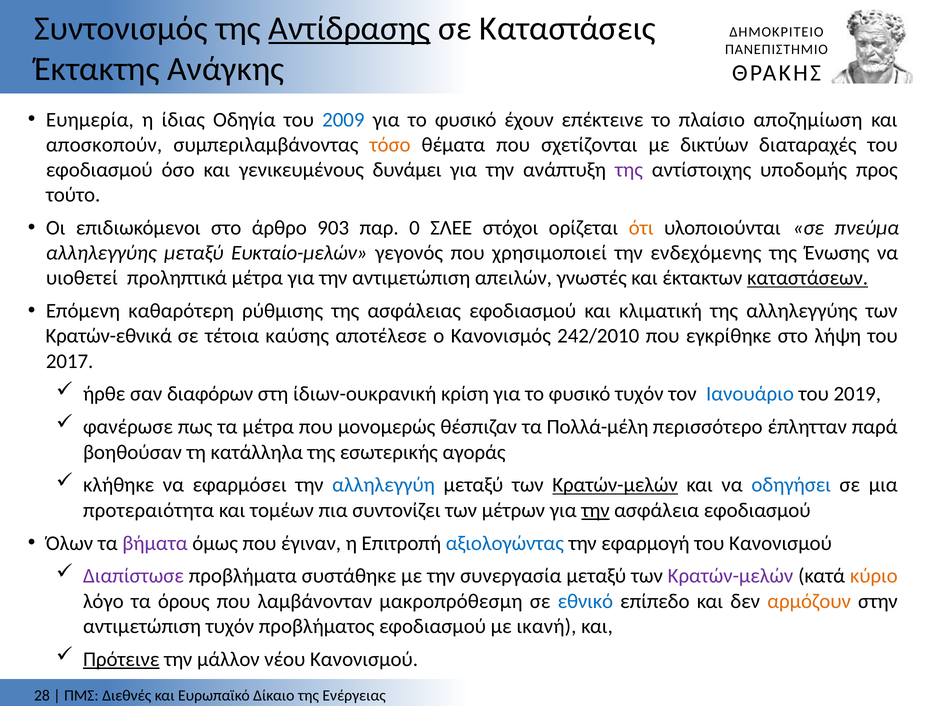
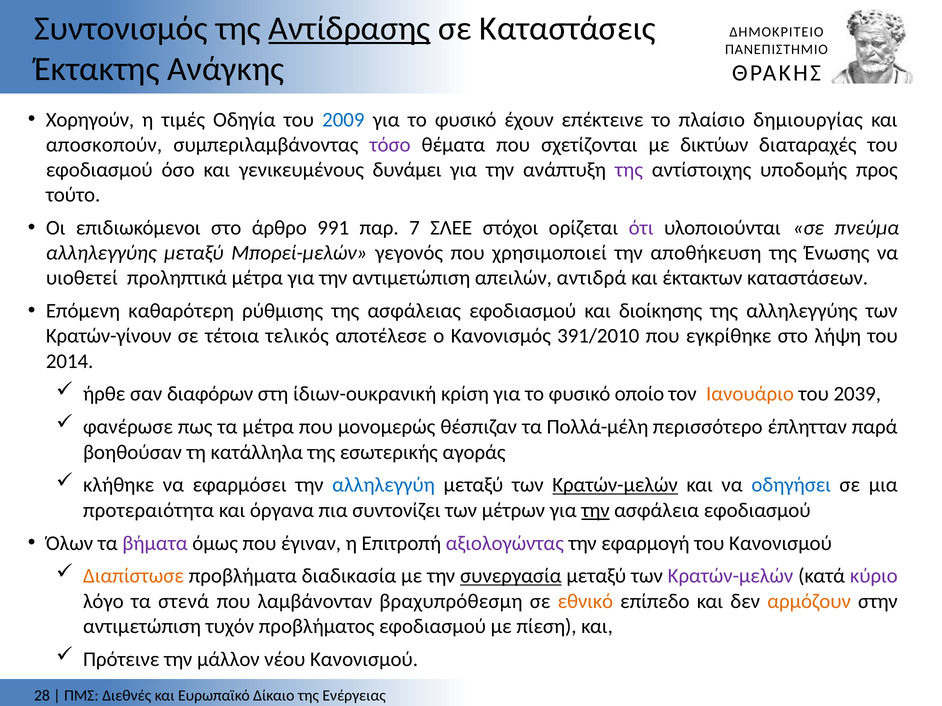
Ευημερία: Ευημερία -> Χορηγούν
ίδιας: ίδιας -> τιμές
αποζημίωση: αποζημίωση -> δημιουργίας
τόσο colour: orange -> purple
903: 903 -> 991
0: 0 -> 7
ότι colour: orange -> purple
Ευκταίο-μελών: Ευκταίο-μελών -> Μπορεί-μελών
ενδεχόμενης: ενδεχόμενης -> αποθήκευση
γνωστές: γνωστές -> αντιδρά
καταστάσεων underline: present -> none
κλιματική: κλιματική -> διοίκησης
Κρατών-εθνικά: Κρατών-εθνικά -> Κρατών-γίνουν
καύσης: καύσης -> τελικός
242/2010: 242/2010 -> 391/2010
2017: 2017 -> 2014
φυσικό τυχόν: τυχόν -> οποίο
Ιανουάριο colour: blue -> orange
2019: 2019 -> 2039
τομέων: τομέων -> όργανα
αξιολογώντας colour: blue -> purple
Διαπίστωσε colour: purple -> orange
συστάθηκε: συστάθηκε -> διαδικασία
συνεργασία underline: none -> present
κύριο colour: orange -> purple
όρους: όρους -> στενά
μακροπρόθεσμη: μακροπρόθεσμη -> βραχυπρόθεσμη
εθνικό colour: blue -> orange
ικανή: ικανή -> πίεση
Πρότεινε underline: present -> none
